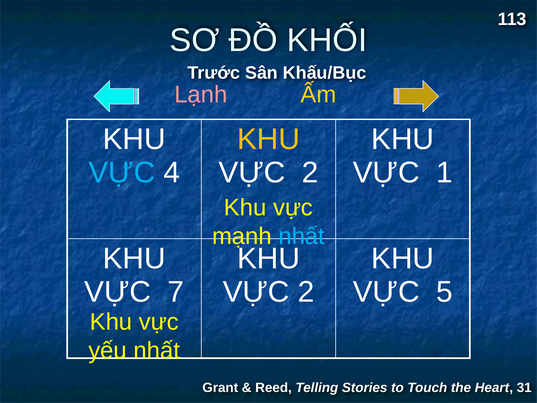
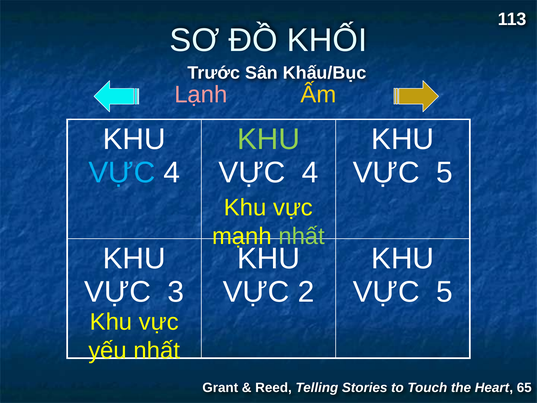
KHU at (268, 139) colour: yellow -> light green
2 at (310, 172): 2 -> 4
1 at (444, 172): 1 -> 5
nhất at (302, 236) colour: light blue -> light green
7: 7 -> 3
31: 31 -> 65
